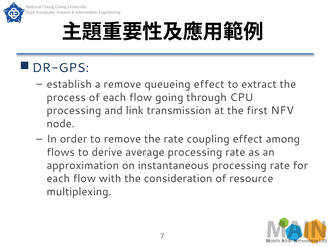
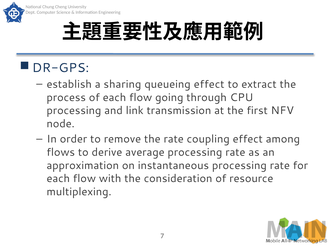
a remove: remove -> sharing
